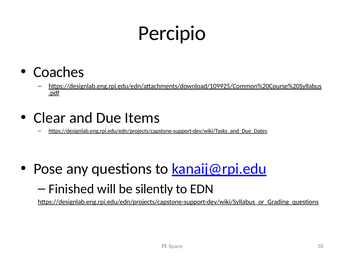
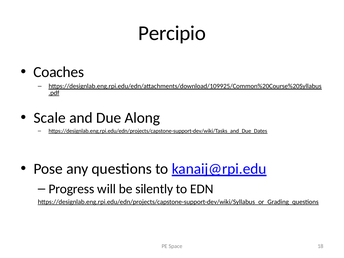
Clear: Clear -> Scale
Items: Items -> Along
Finished: Finished -> Progress
